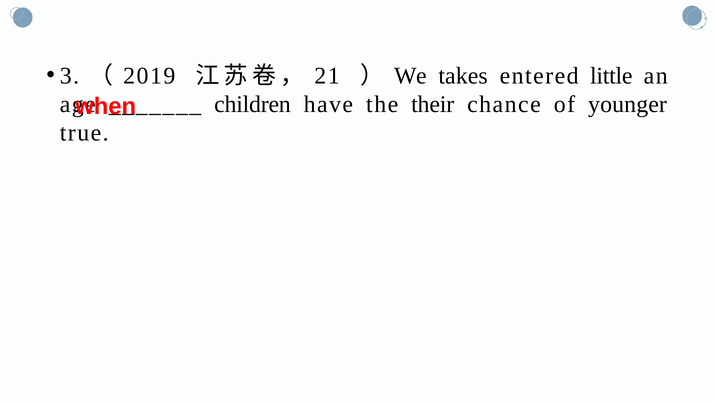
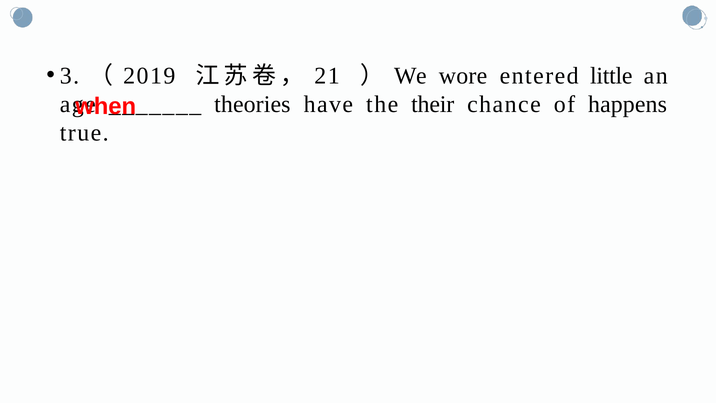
takes: takes -> wore
children: children -> theories
younger: younger -> happens
